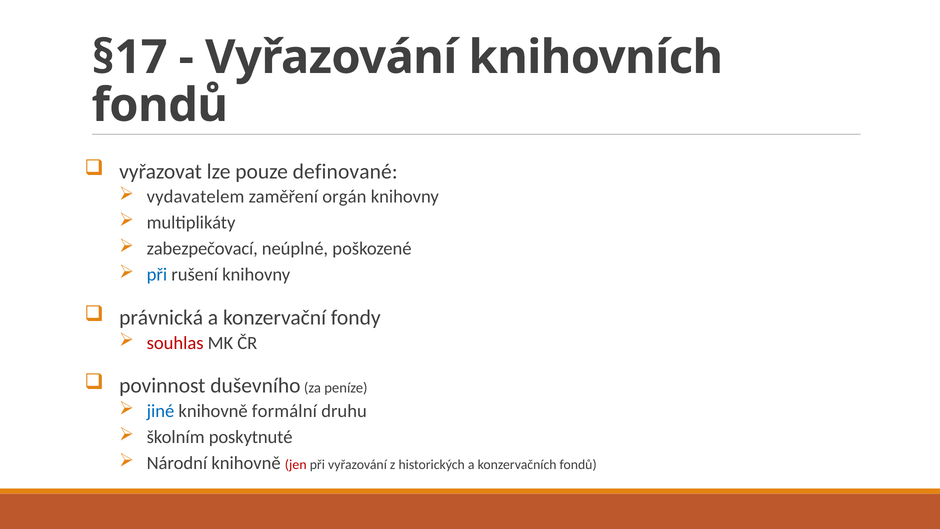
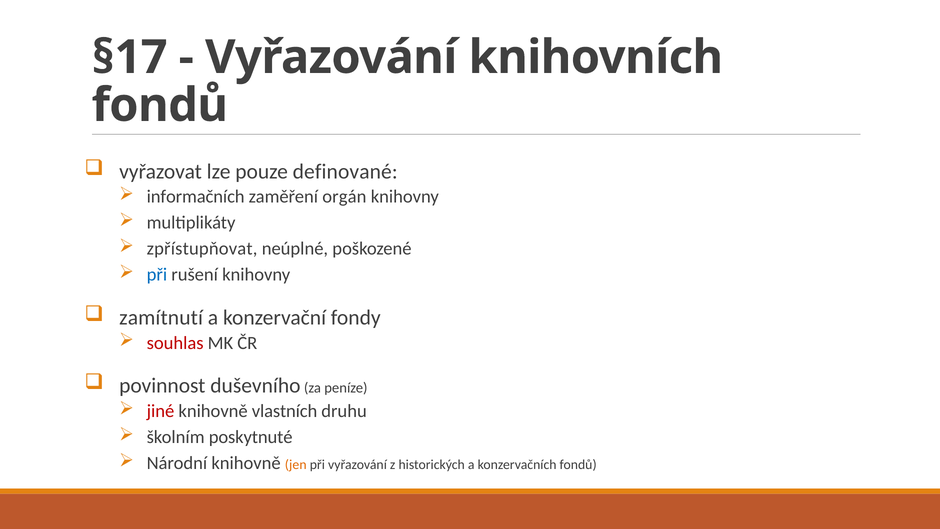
vydavatelem: vydavatelem -> informačních
zabezpečovací: zabezpečovací -> zpřístupňovat
právnická: právnická -> zamítnutí
jiné colour: blue -> red
formální: formální -> vlastních
jen colour: red -> orange
